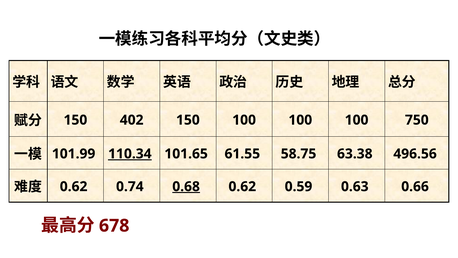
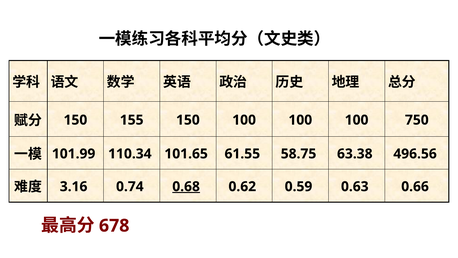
402: 402 -> 155
110.34 underline: present -> none
0.62 at (74, 186): 0.62 -> 3.16
